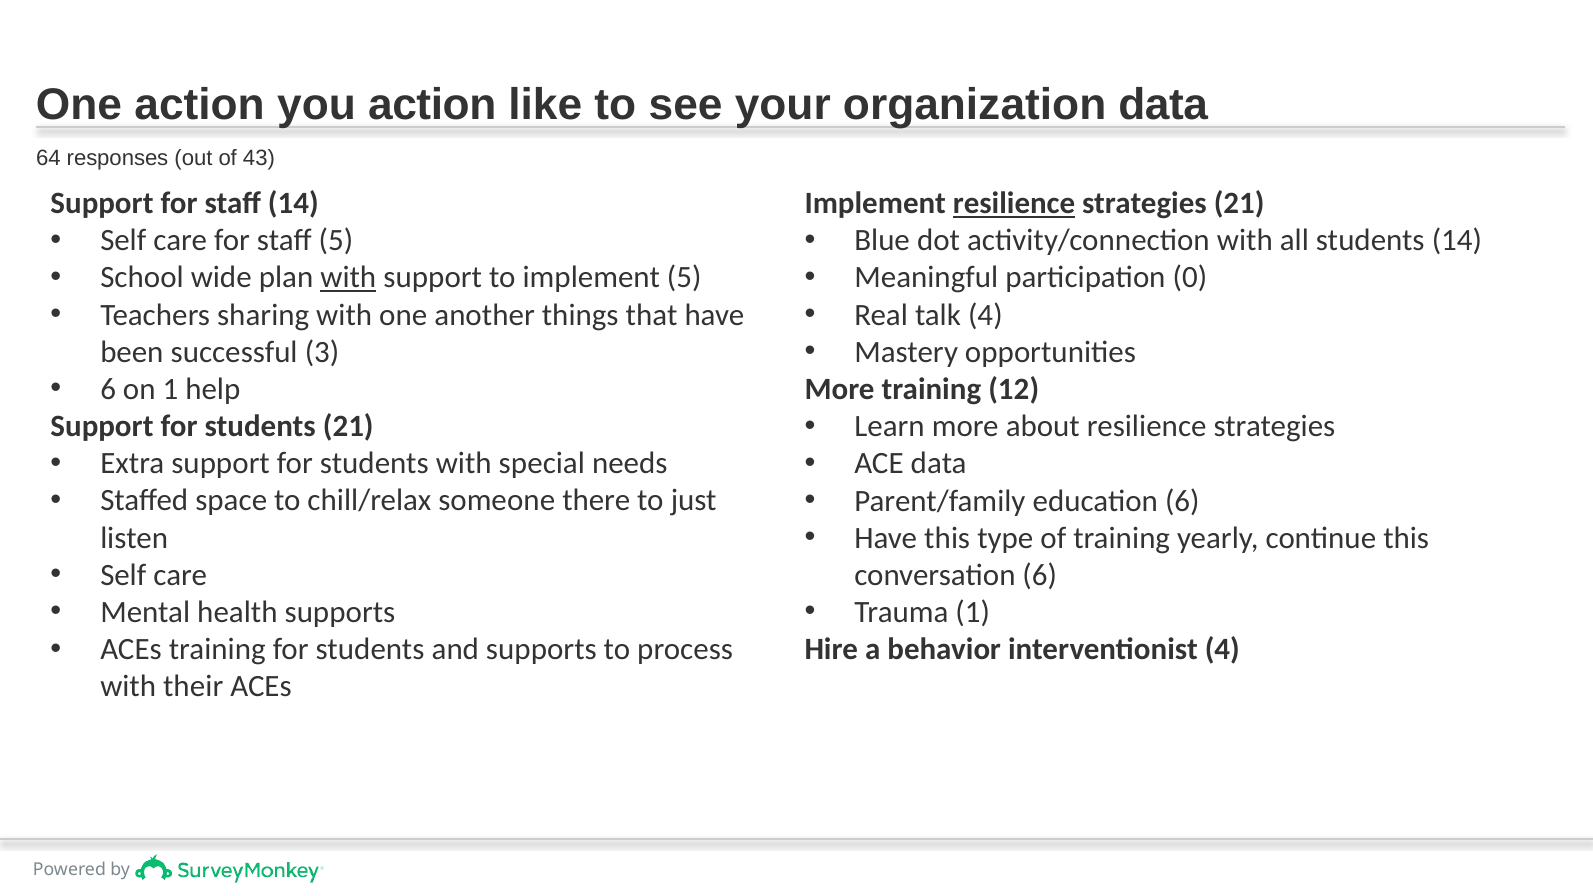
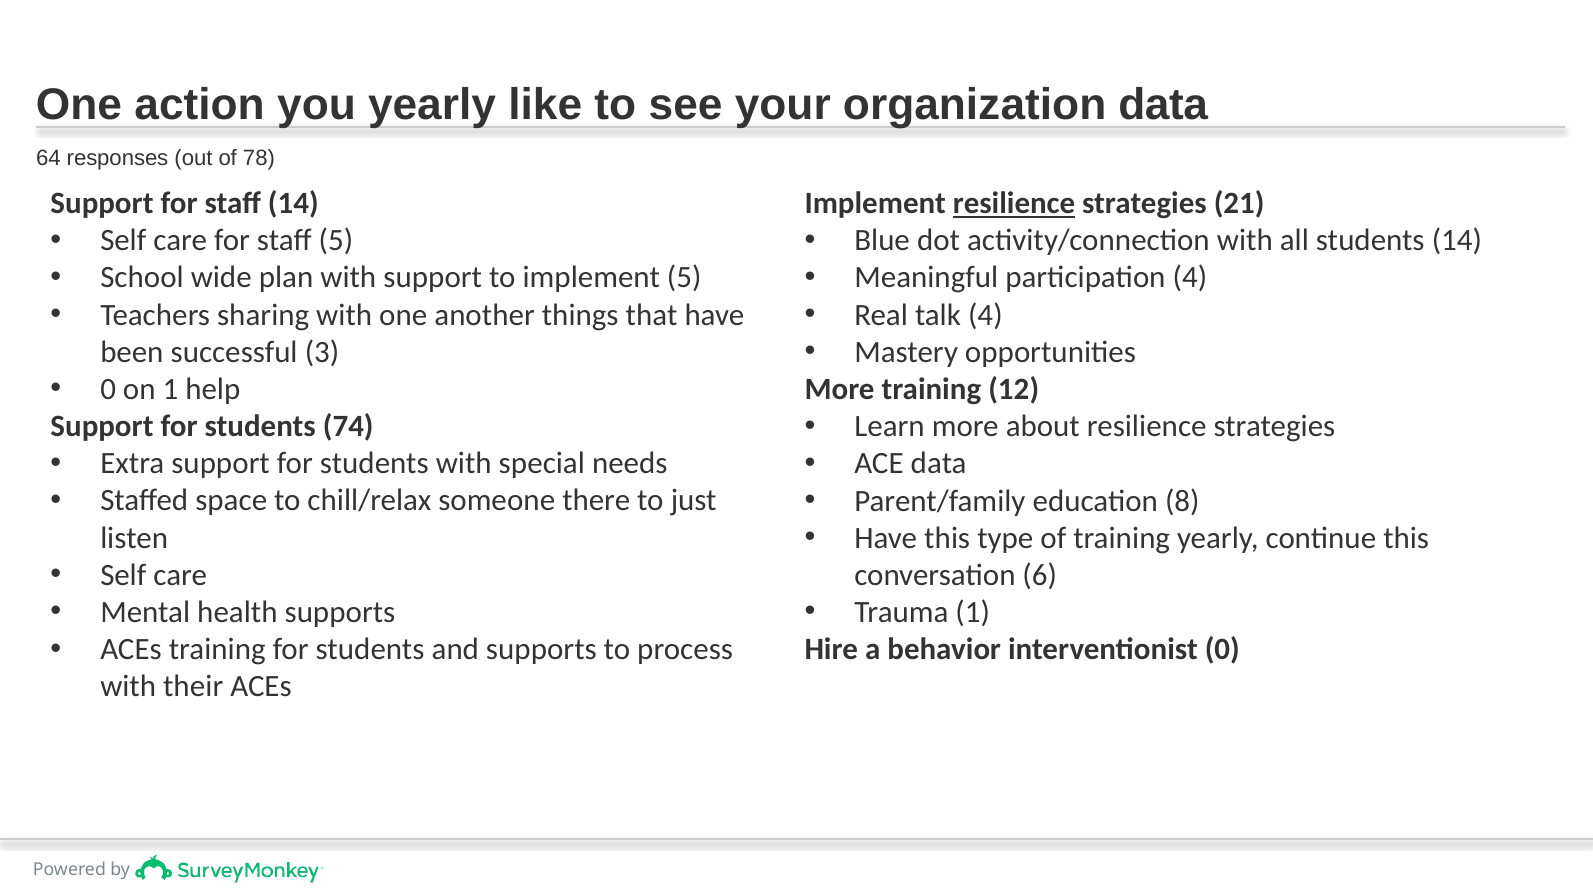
you action: action -> yearly
43: 43 -> 78
with at (348, 278) underline: present -> none
participation 0: 0 -> 4
6 at (108, 389): 6 -> 0
students 21: 21 -> 74
education 6: 6 -> 8
interventionist 4: 4 -> 0
